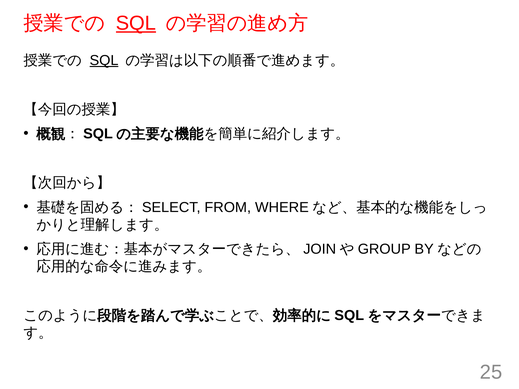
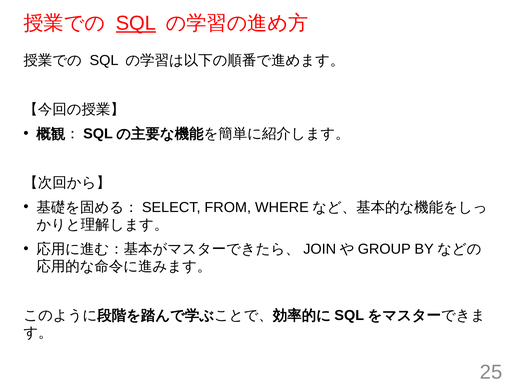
SQL at (104, 60) underline: present -> none
